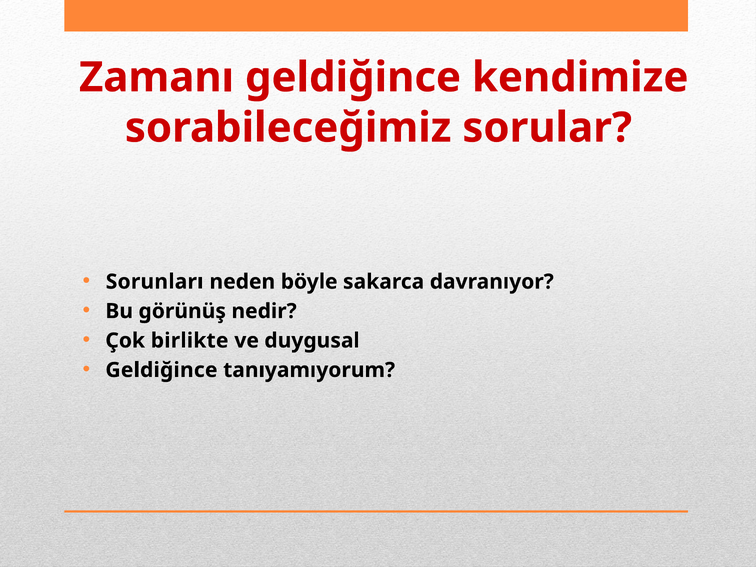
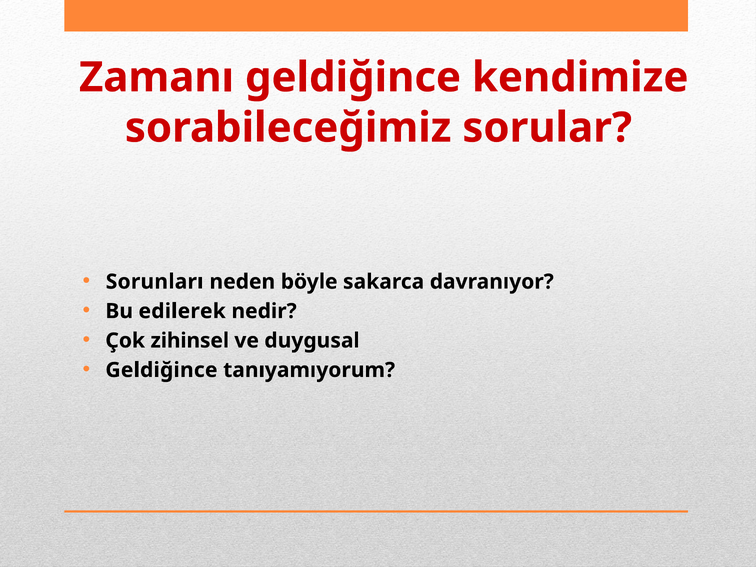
görünüş: görünüş -> edilerek
birlikte: birlikte -> zihinsel
